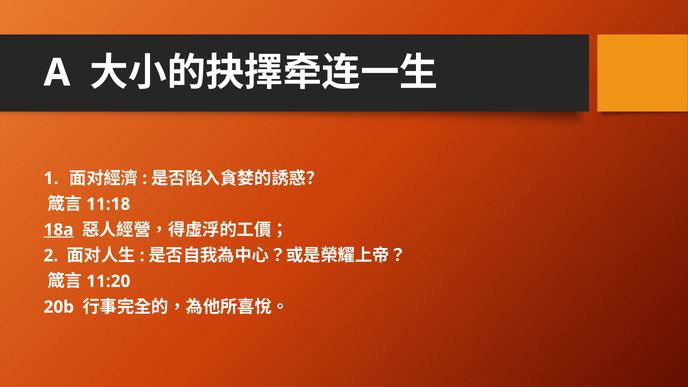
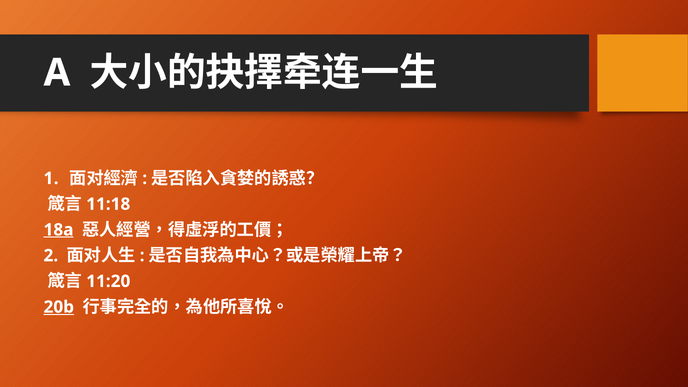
20b underline: none -> present
